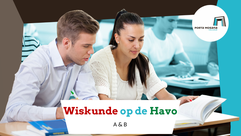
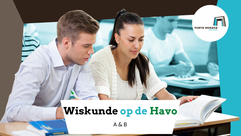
Wiskunde colour: red -> black
